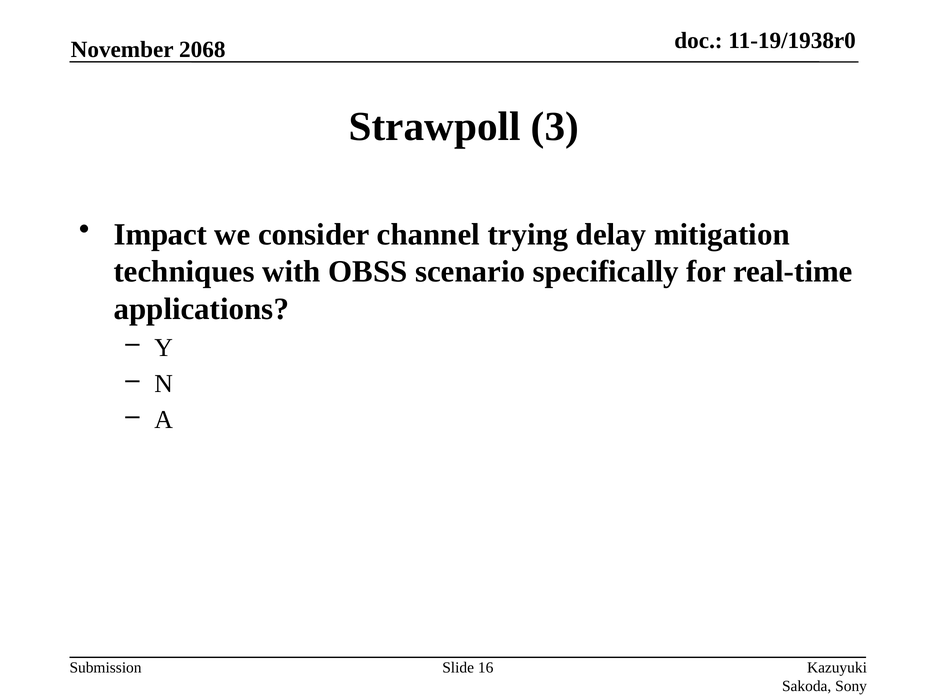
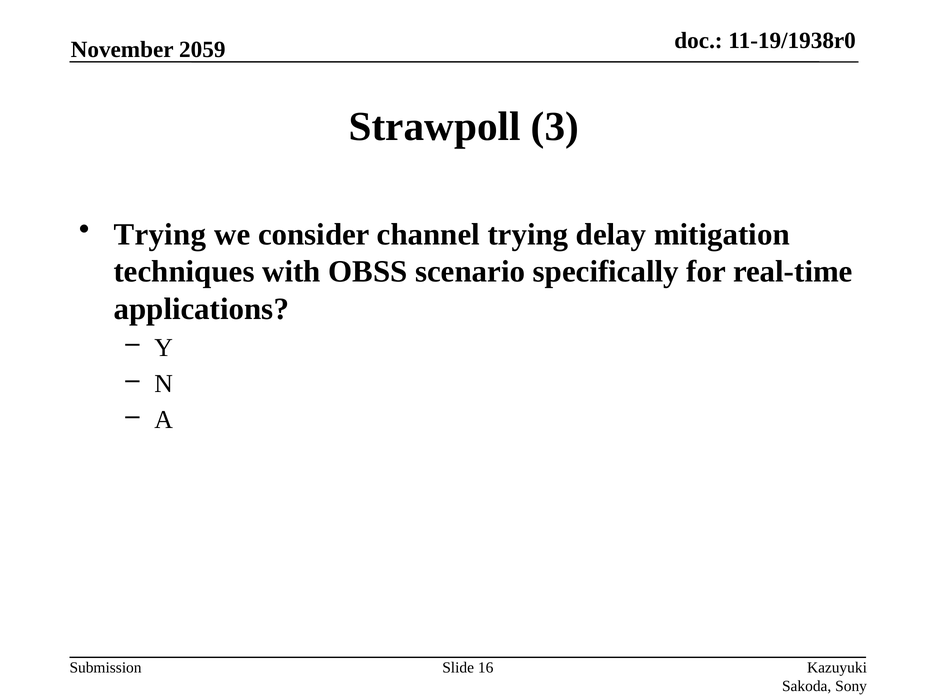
2068: 2068 -> 2059
Impact at (160, 235): Impact -> Trying
